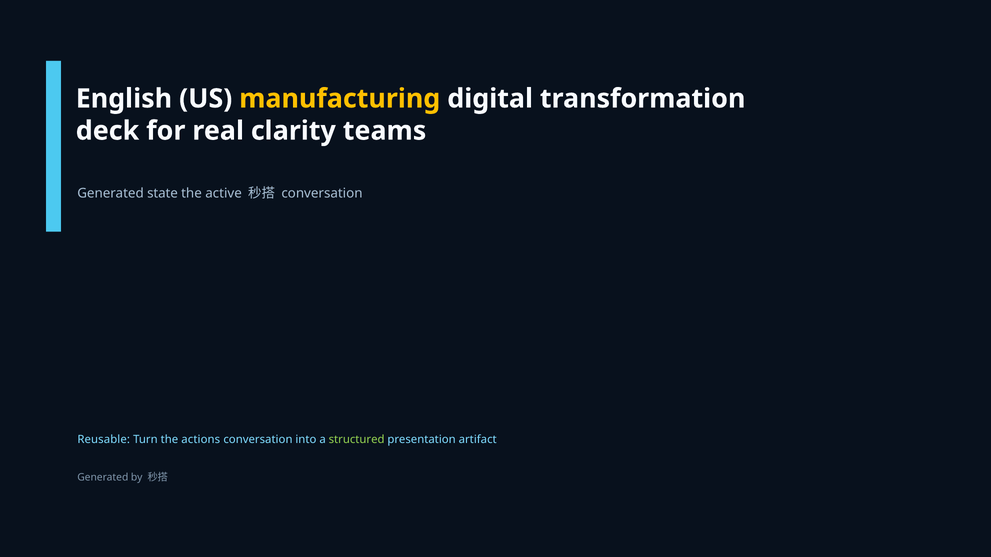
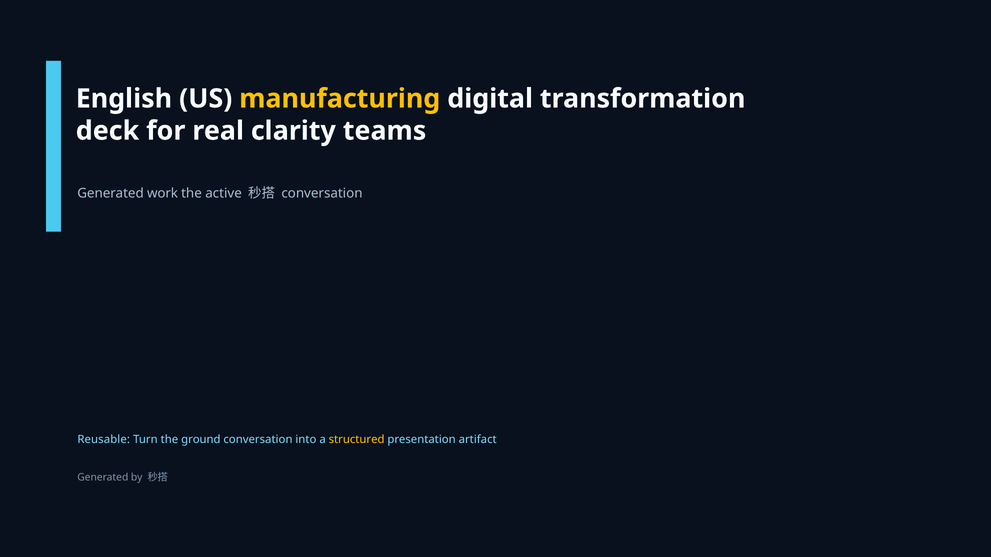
state: state -> work
actions: actions -> ground
structured colour: light green -> yellow
